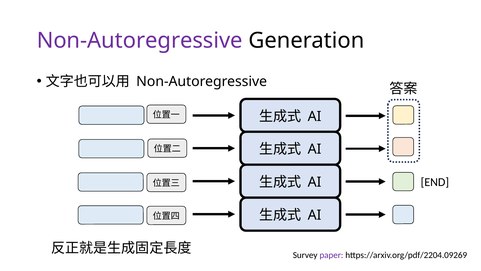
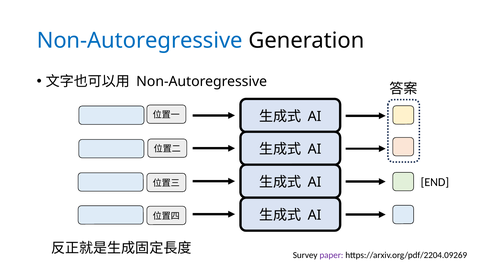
Non-Autoregressive at (140, 40) colour: purple -> blue
